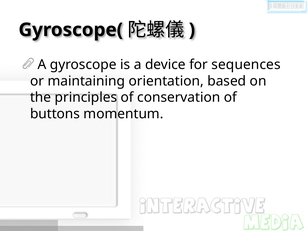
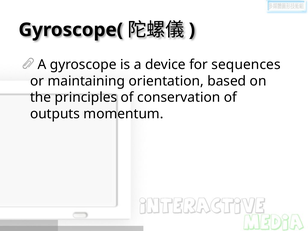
buttons: buttons -> outputs
